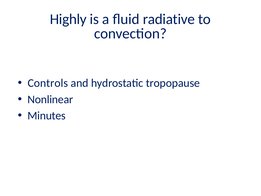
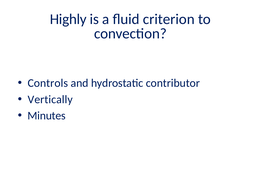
radiative: radiative -> criterion
tropopause: tropopause -> contributor
Nonlinear: Nonlinear -> Vertically
